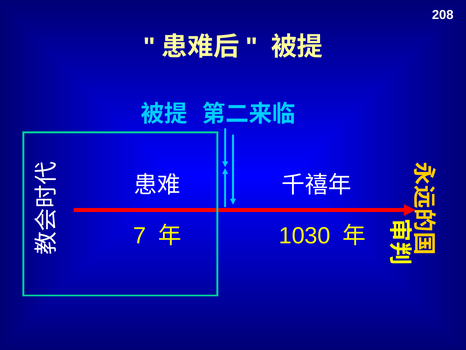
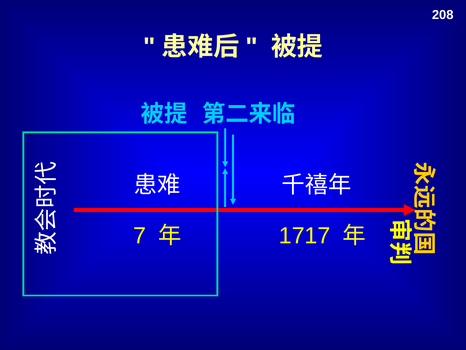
1030: 1030 -> 1717
